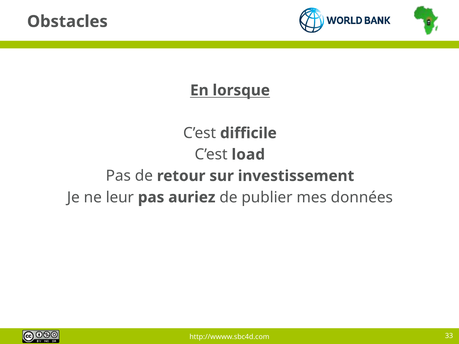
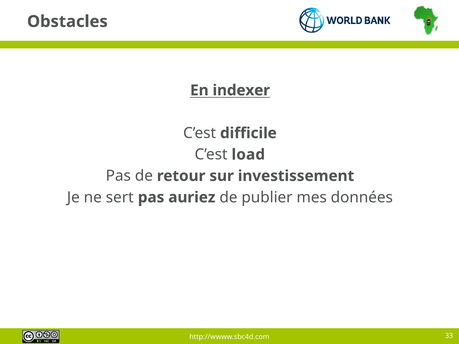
lorsque: lorsque -> indexer
leur: leur -> sert
